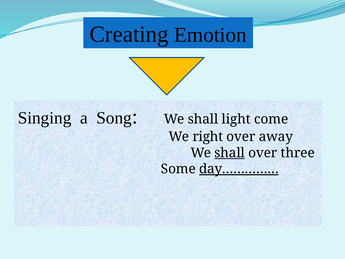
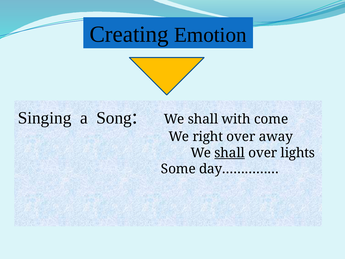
light: light -> with
three: three -> lights
day…………… underline: present -> none
